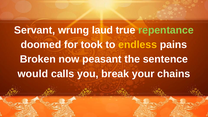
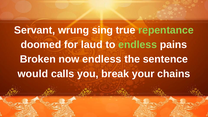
laud: laud -> sing
took: took -> laud
endless at (138, 45) colour: yellow -> light green
now peasant: peasant -> endless
